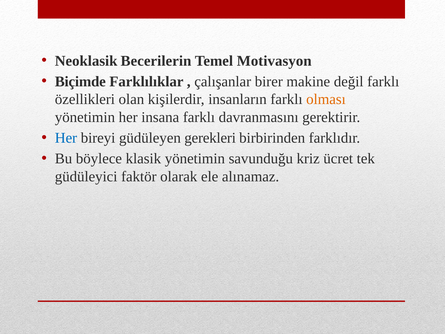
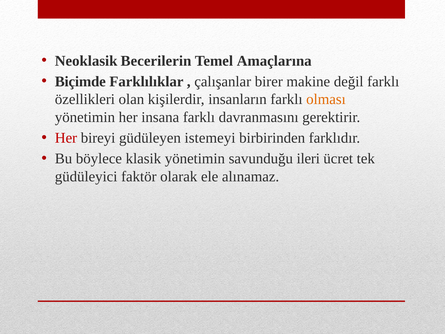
Motivasyon: Motivasyon -> Amaçlarına
Her at (66, 138) colour: blue -> red
gerekleri: gerekleri -> istemeyi
kriz: kriz -> ileri
